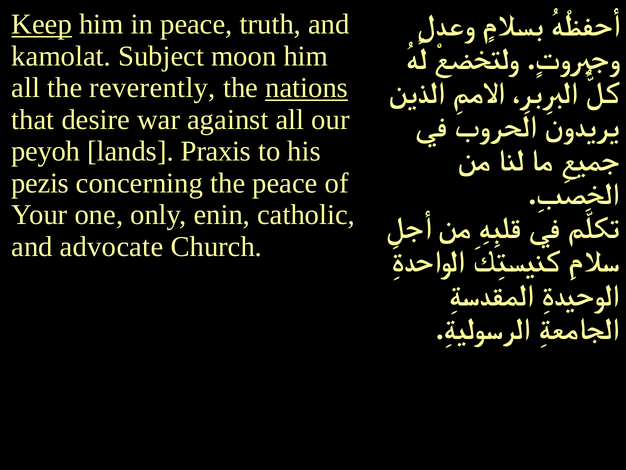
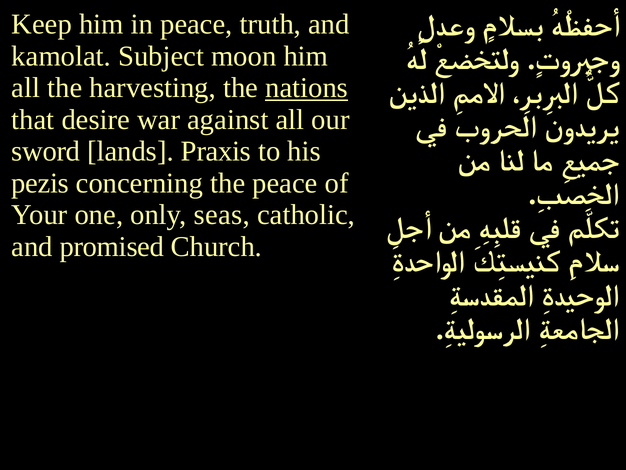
Keep underline: present -> none
reverently: reverently -> harvesting
peyoh: peyoh -> sword
enin: enin -> seas
advocate: advocate -> promised
